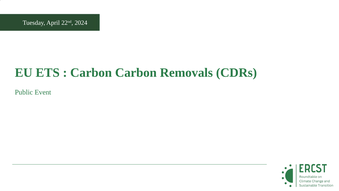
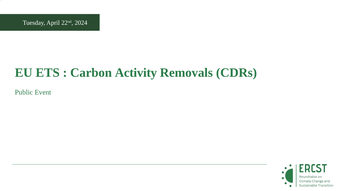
Carbon Carbon: Carbon -> Activity
